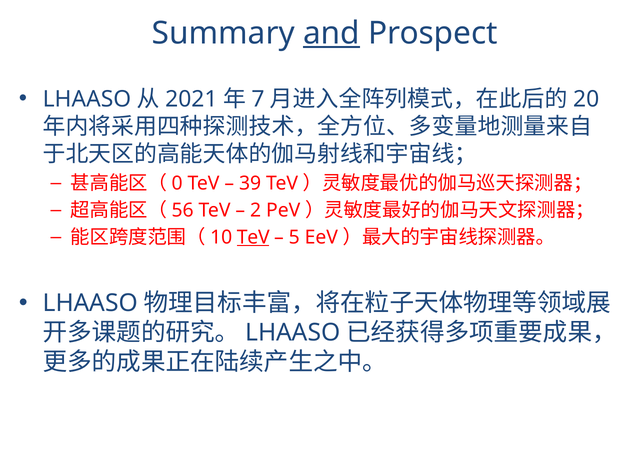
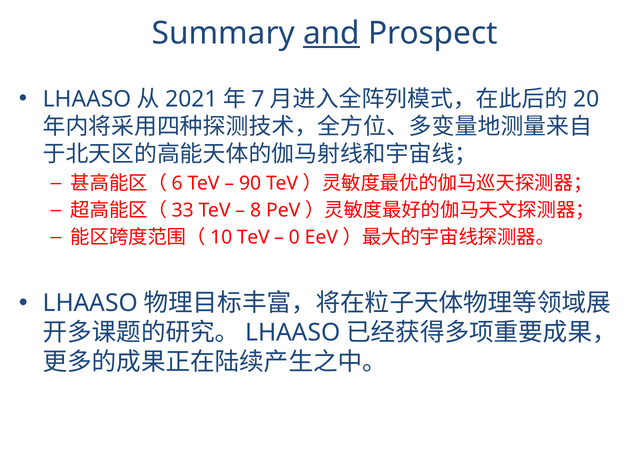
0: 0 -> 6
39: 39 -> 90
56: 56 -> 33
2: 2 -> 8
TeV at (253, 237) underline: present -> none
5: 5 -> 0
